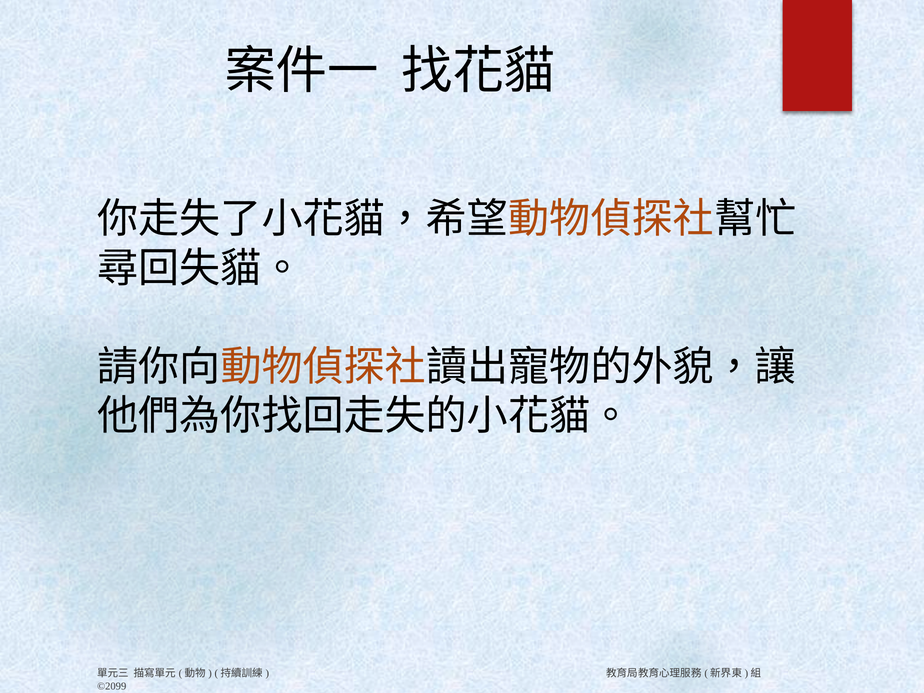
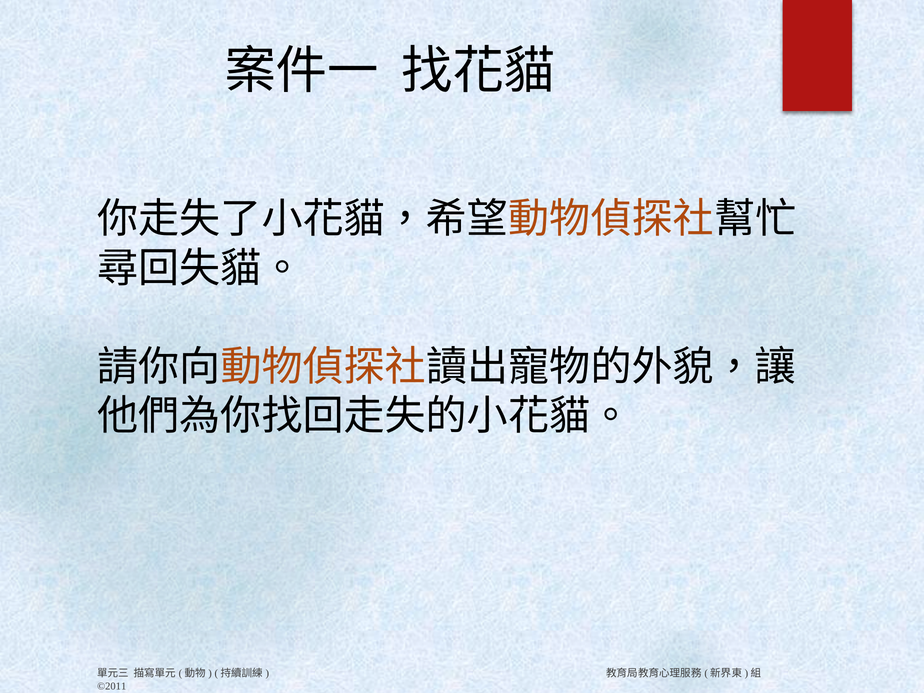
©2099: ©2099 -> ©2011
